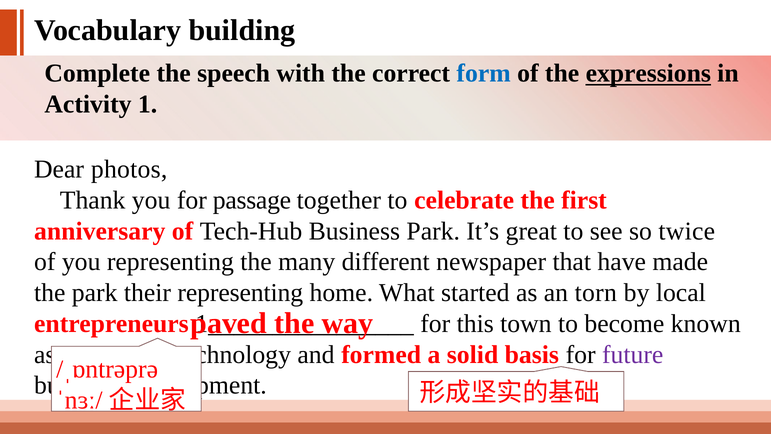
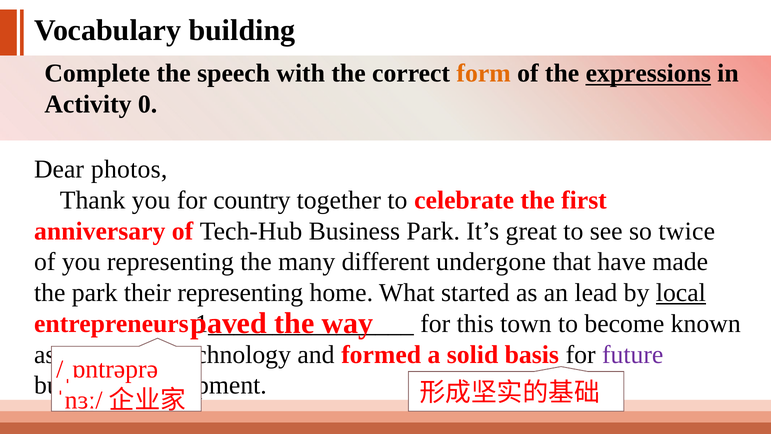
form colour: blue -> orange
1: 1 -> 0
passage: passage -> country
newspaper: newspaper -> undergone
torn: torn -> lead
local underline: none -> present
